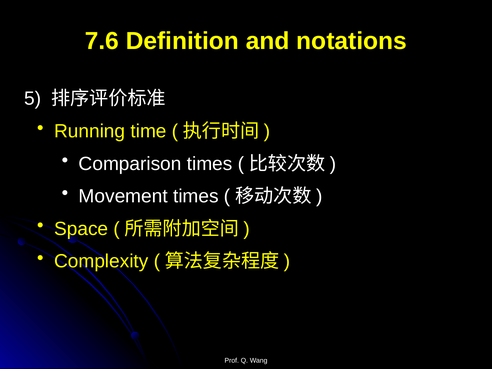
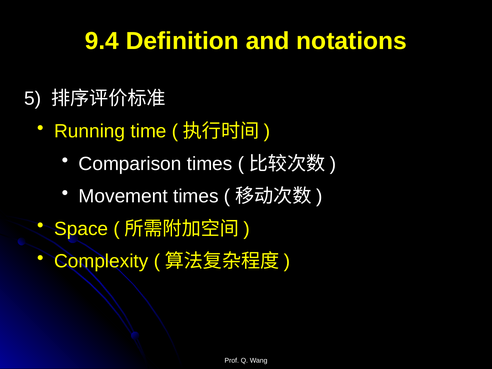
7.6: 7.6 -> 9.4
